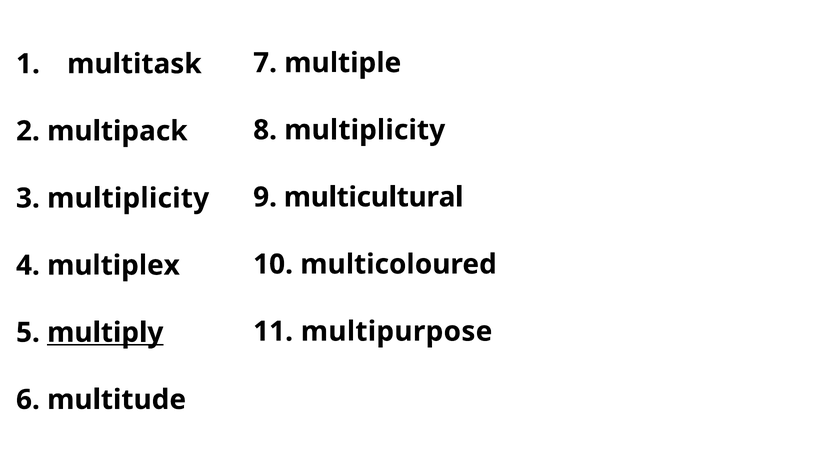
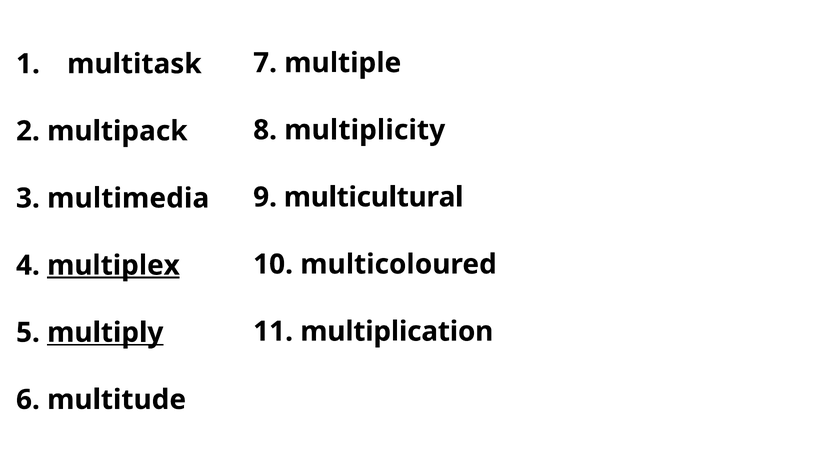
3 multiplicity: multiplicity -> multimedia
multiplex underline: none -> present
multipurpose: multipurpose -> multiplication
